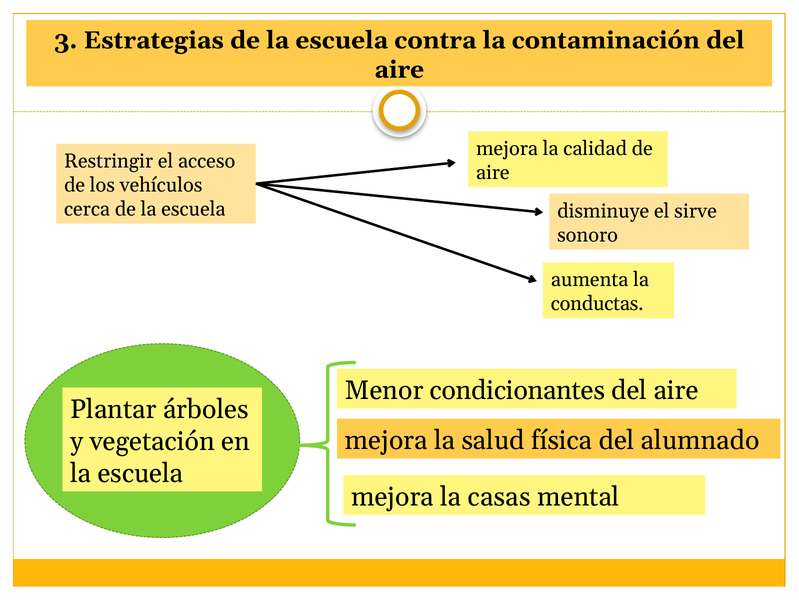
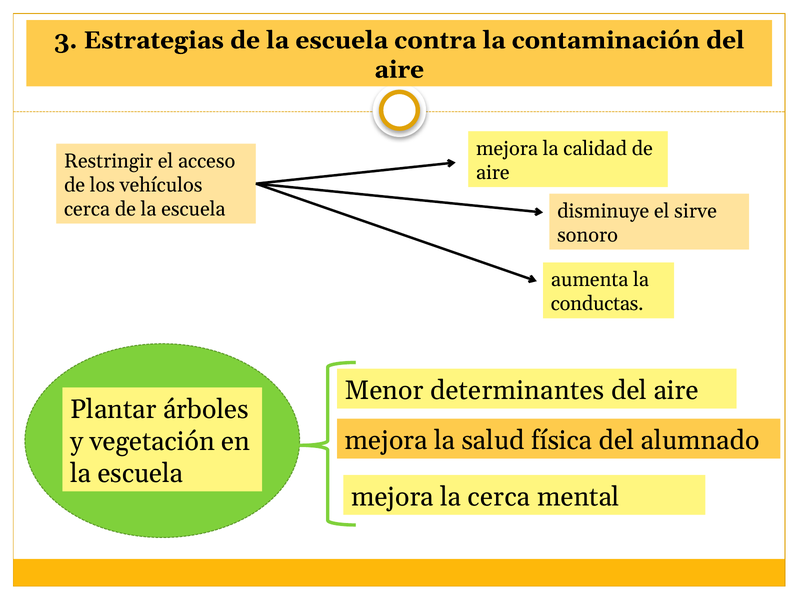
condicionantes: condicionantes -> determinantes
la casas: casas -> cerca
